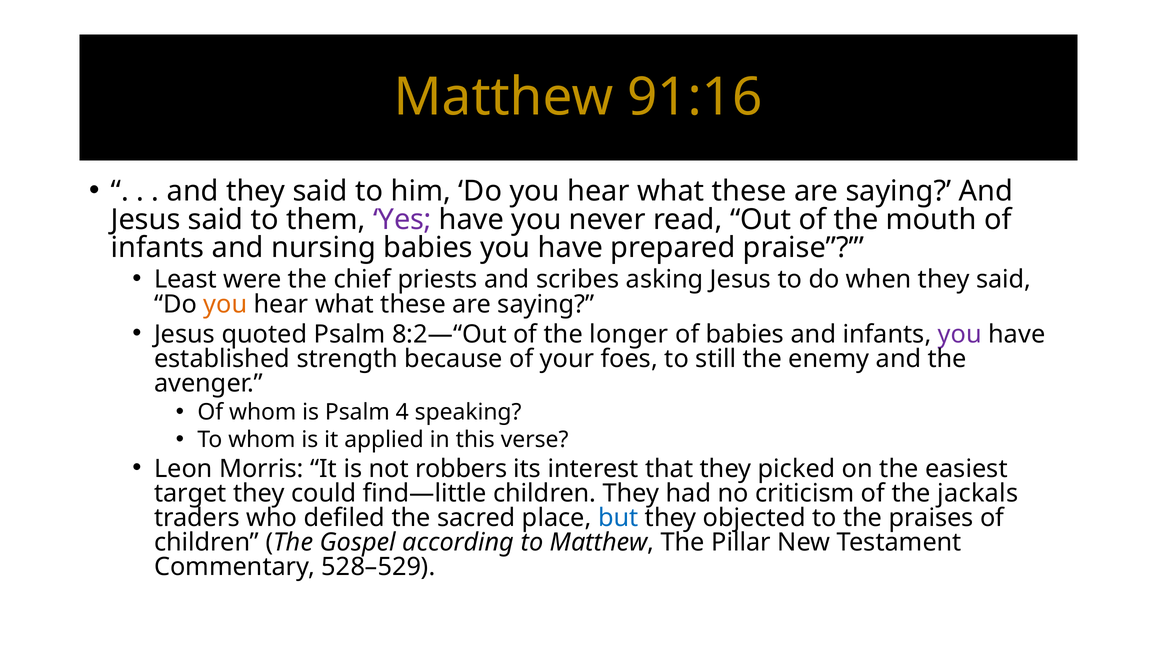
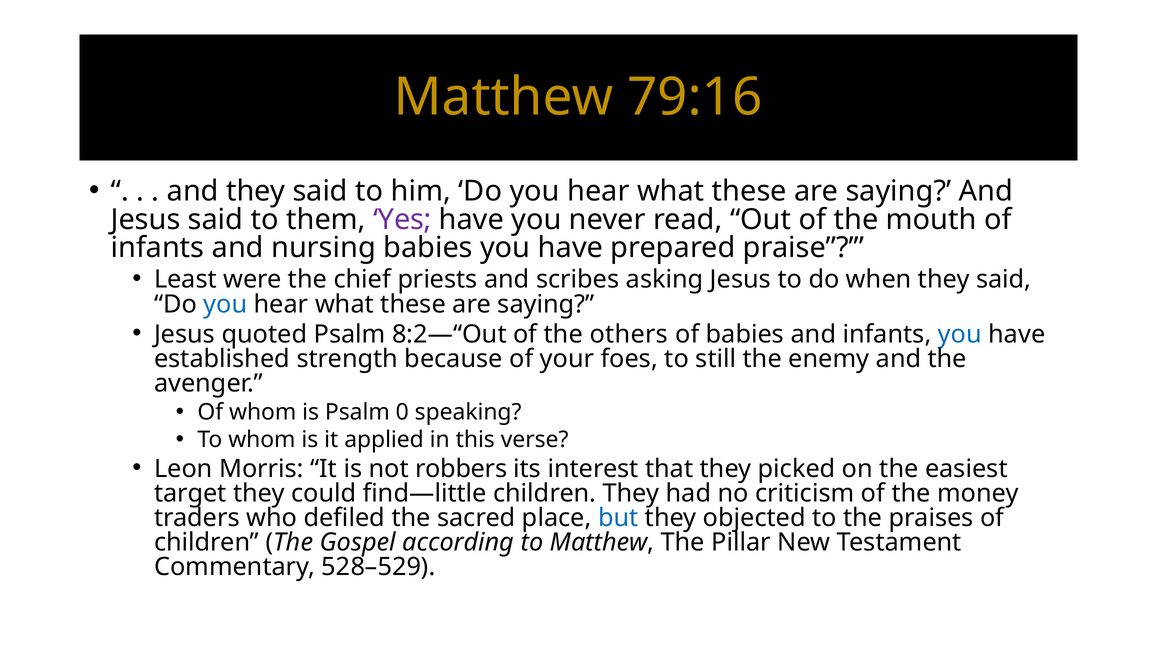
91:16: 91:16 -> 79:16
you at (225, 304) colour: orange -> blue
longer: longer -> others
you at (960, 334) colour: purple -> blue
4: 4 -> 0
jackals: jackals -> money
